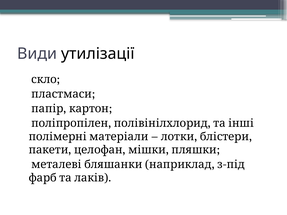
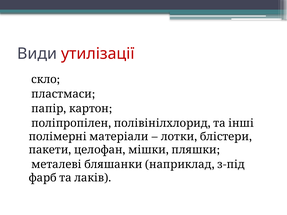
утилізації colour: black -> red
